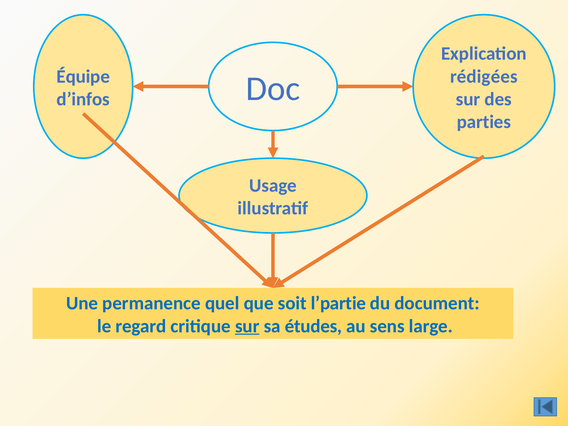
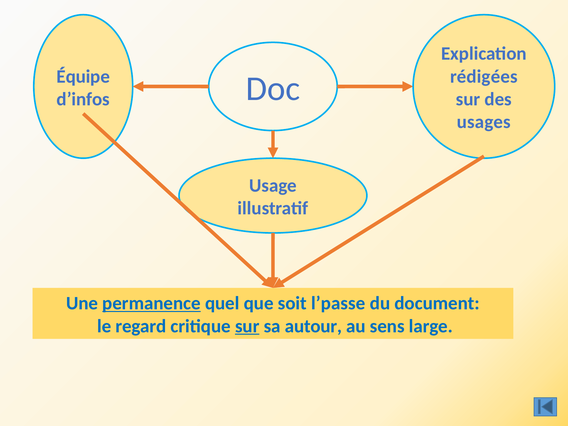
parties: parties -> usages
permanence underline: none -> present
l’partie: l’partie -> l’passe
études: études -> autour
